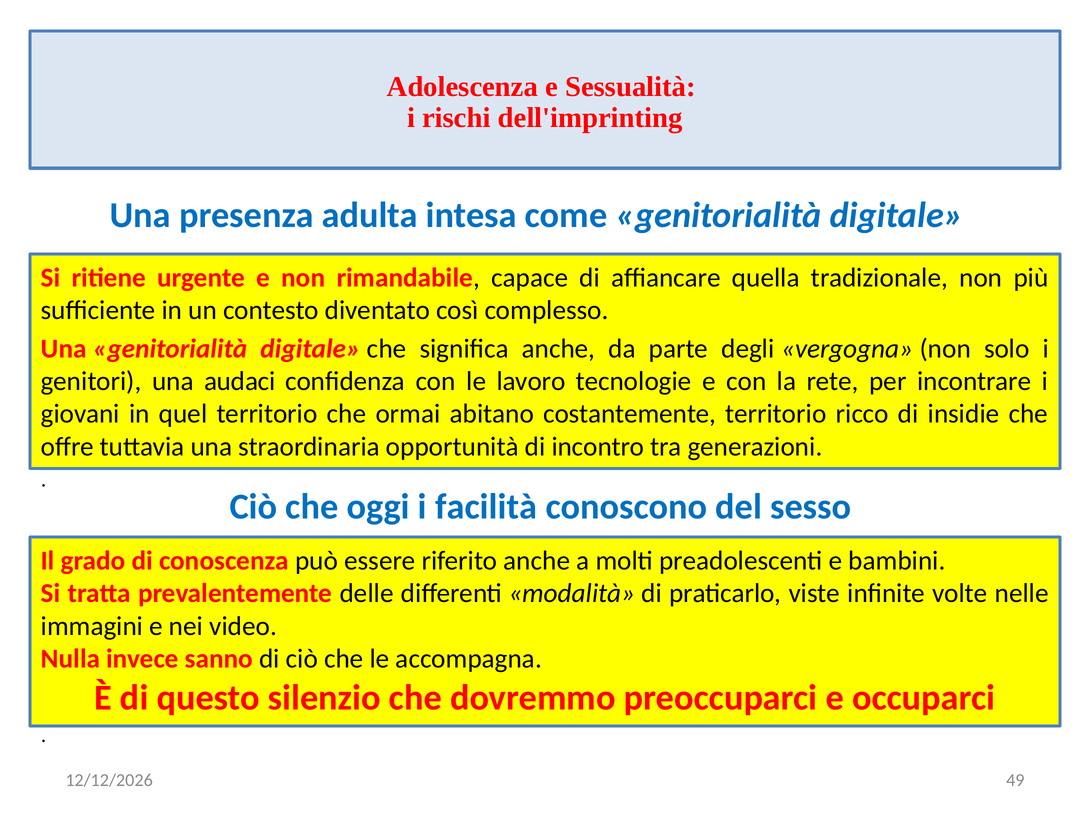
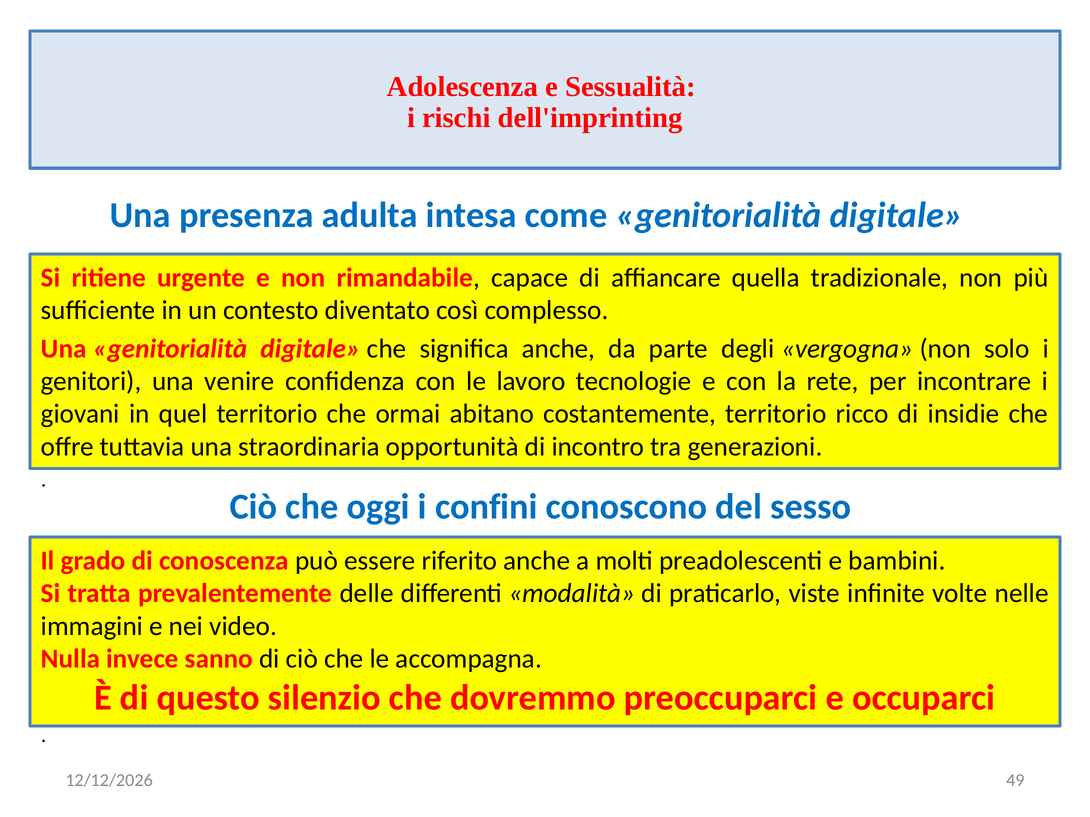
audaci: audaci -> venire
facilità: facilità -> confini
